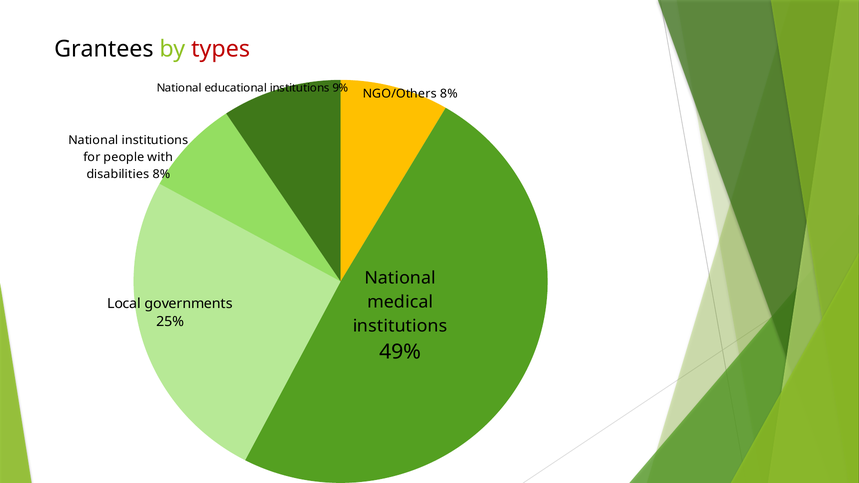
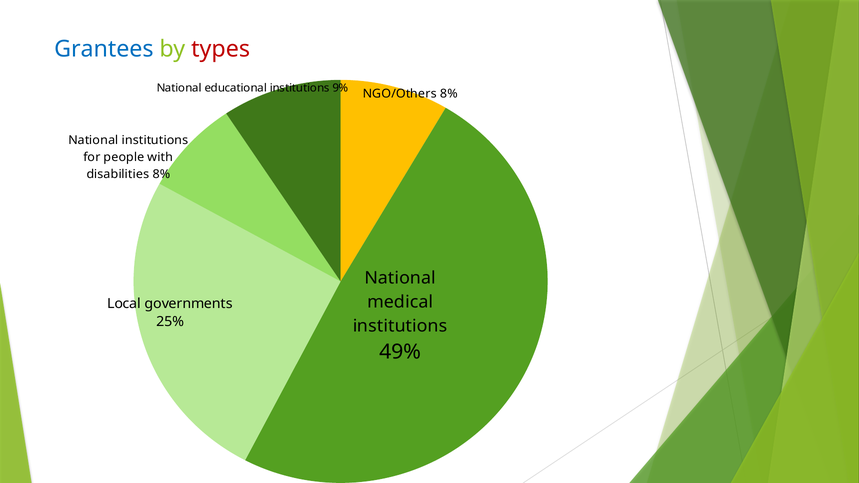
Grantees colour: black -> blue
